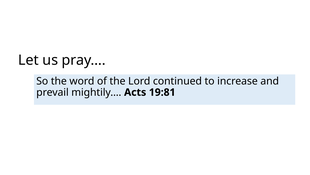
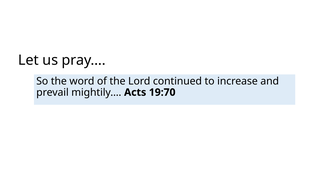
19:81: 19:81 -> 19:70
